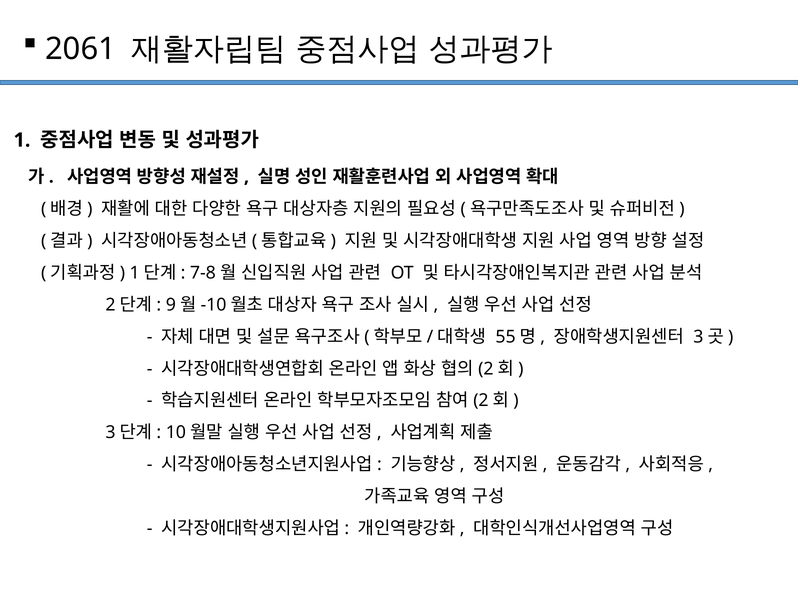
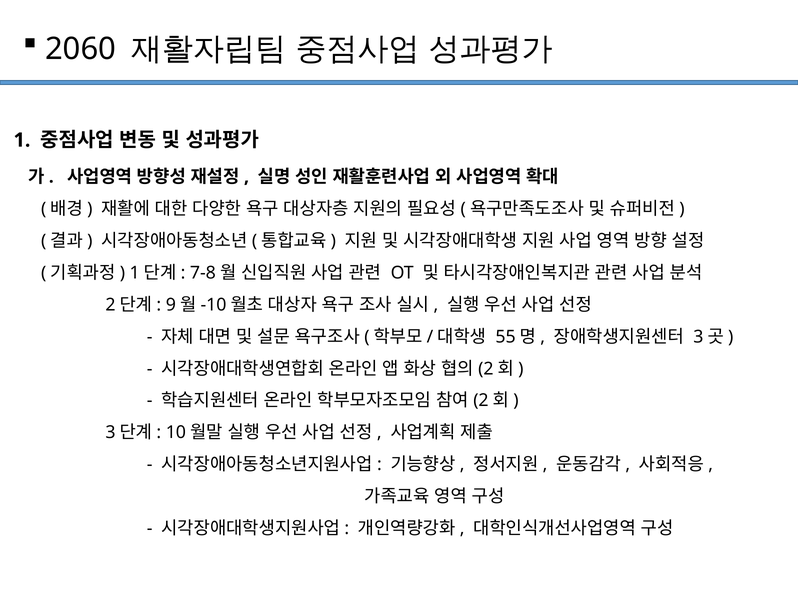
2061: 2061 -> 2060
